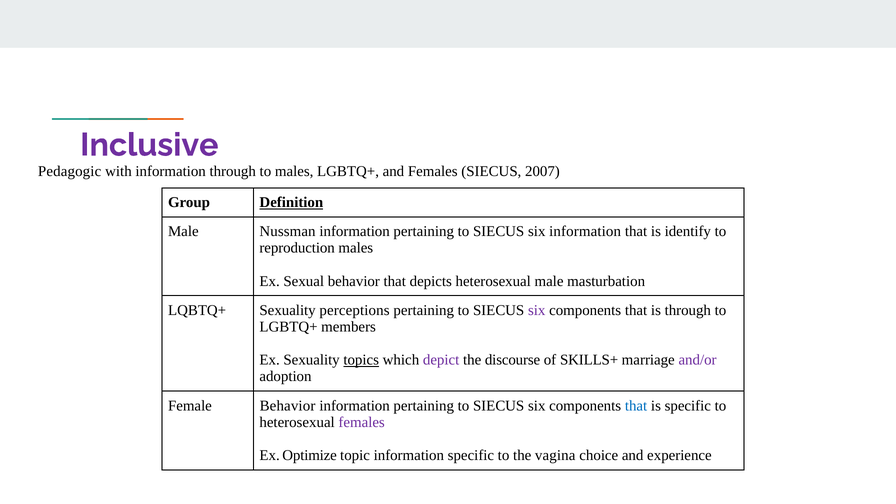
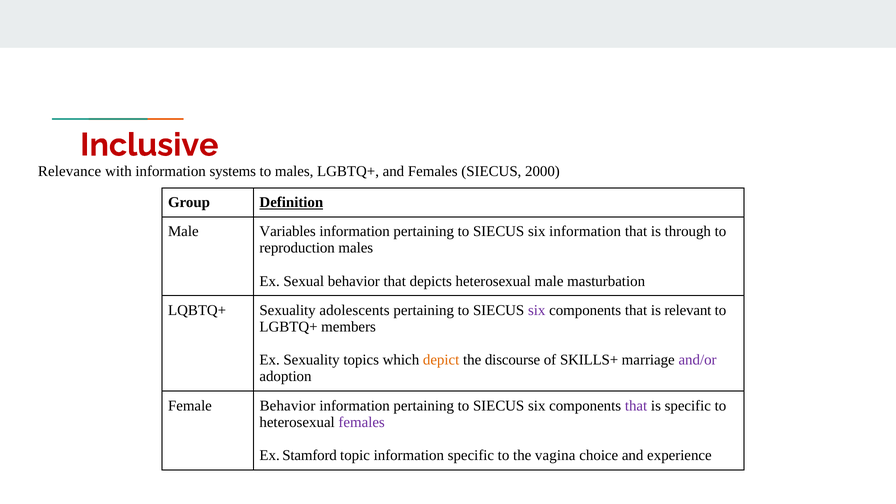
Inclusive colour: purple -> red
Pedagogic: Pedagogic -> Relevance
information through: through -> systems
2007: 2007 -> 2000
Nussman: Nussman -> Variables
identify: identify -> through
perceptions: perceptions -> adolescents
is through: through -> relevant
topics underline: present -> none
depict colour: purple -> orange
that at (636, 406) colour: blue -> purple
Optimize: Optimize -> Stamford
